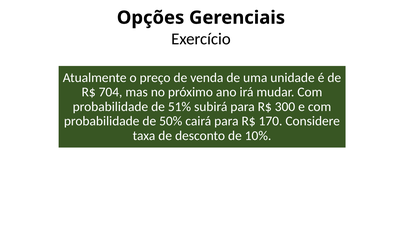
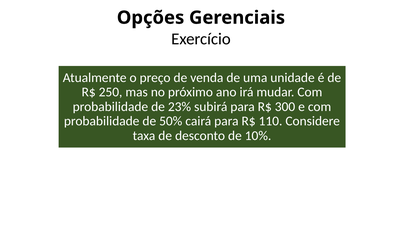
704: 704 -> 250
51%: 51% -> 23%
170: 170 -> 110
